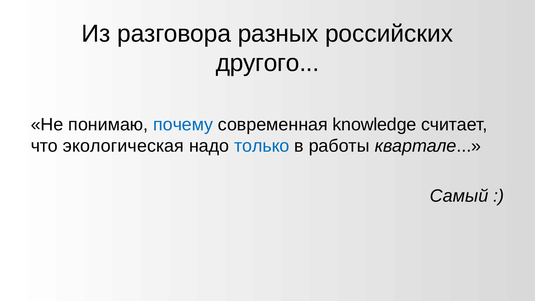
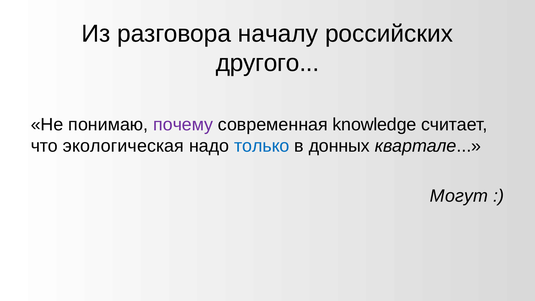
разных: разных -> началу
почему colour: blue -> purple
работы: работы -> донных
Самый: Самый -> Могут
